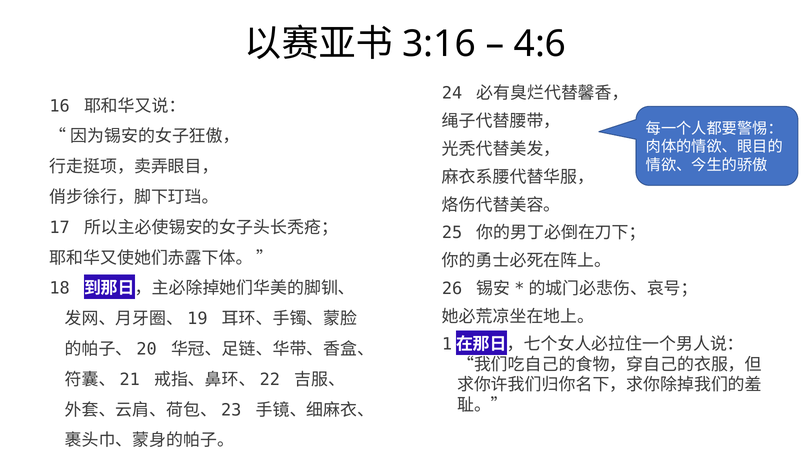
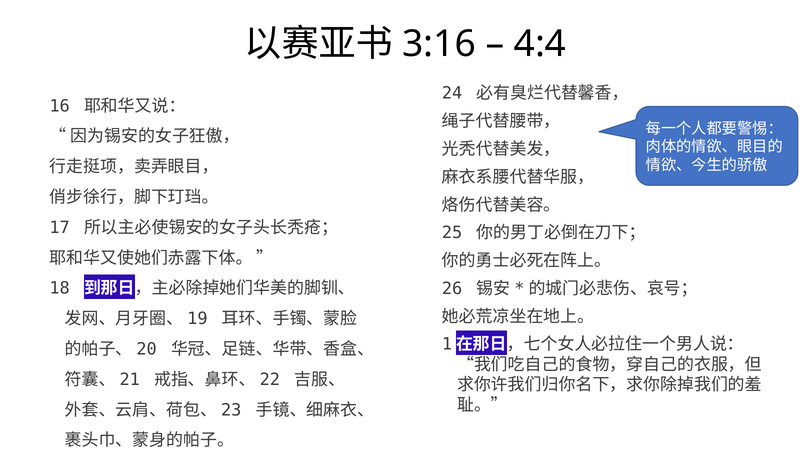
4:6: 4:6 -> 4:4
